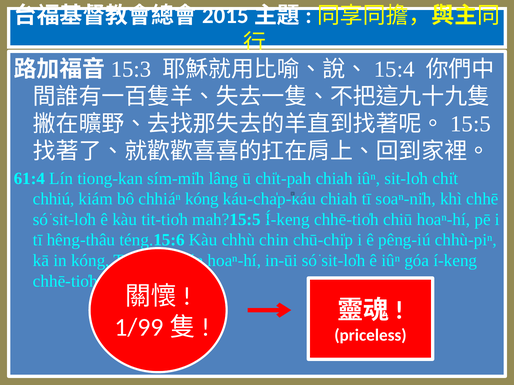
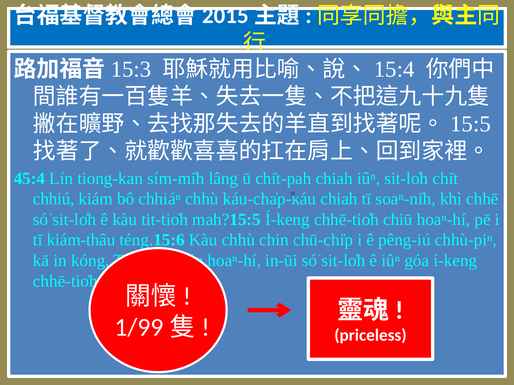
61:4: 61:4 -> 45:4
chhiáⁿ kóng: kóng -> chhù
hêng-thâu: hêng-thâu -> kiám-thâu
